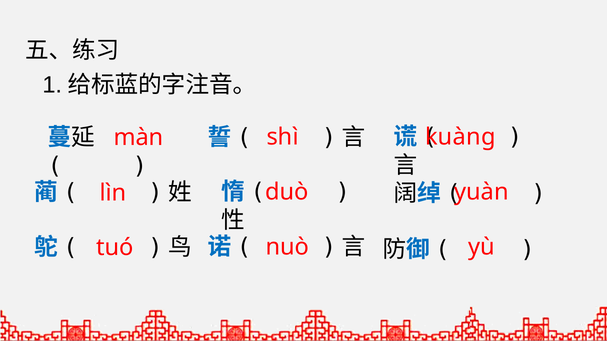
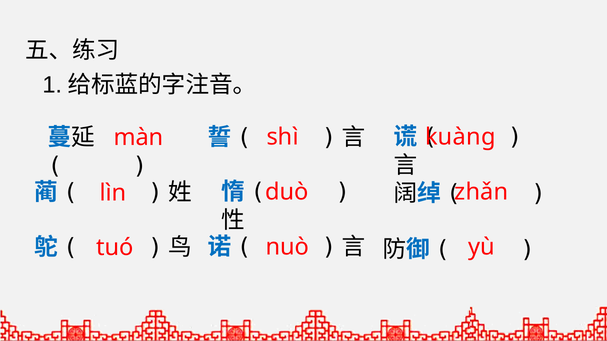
yuàn: yuàn -> zhǎn
